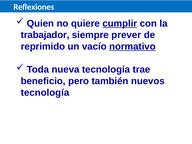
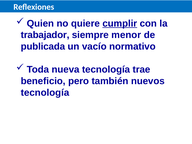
prever: prever -> menor
reprimido: reprimido -> publicada
normativo underline: present -> none
